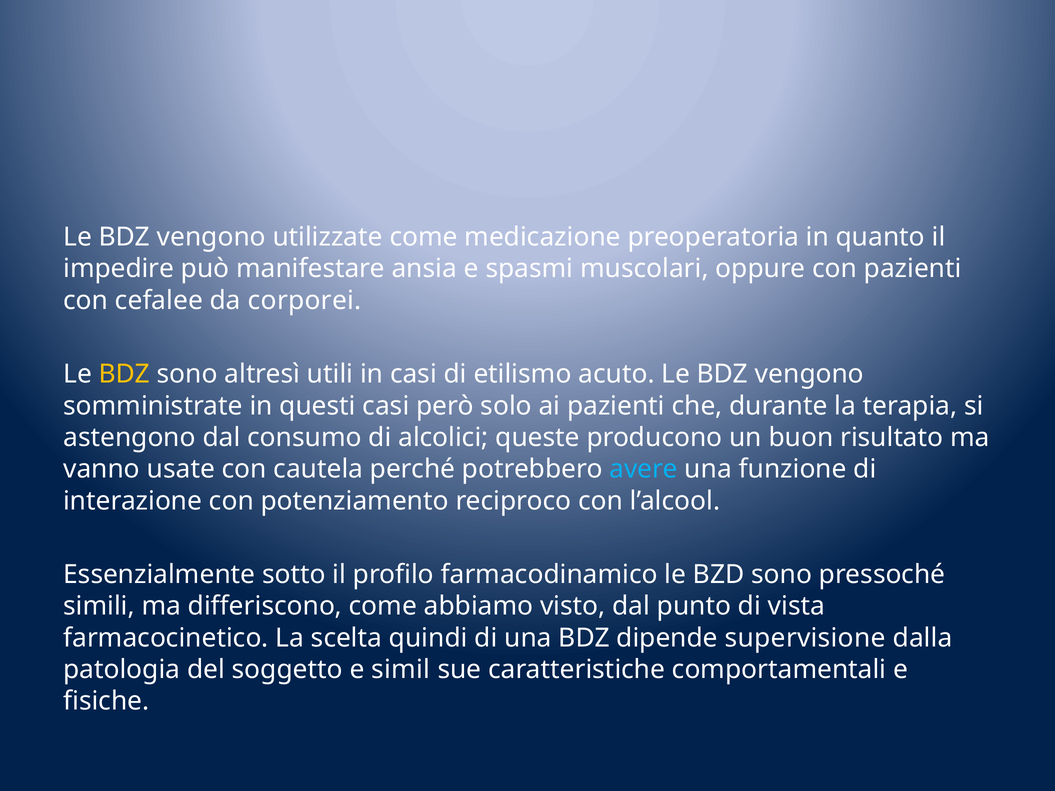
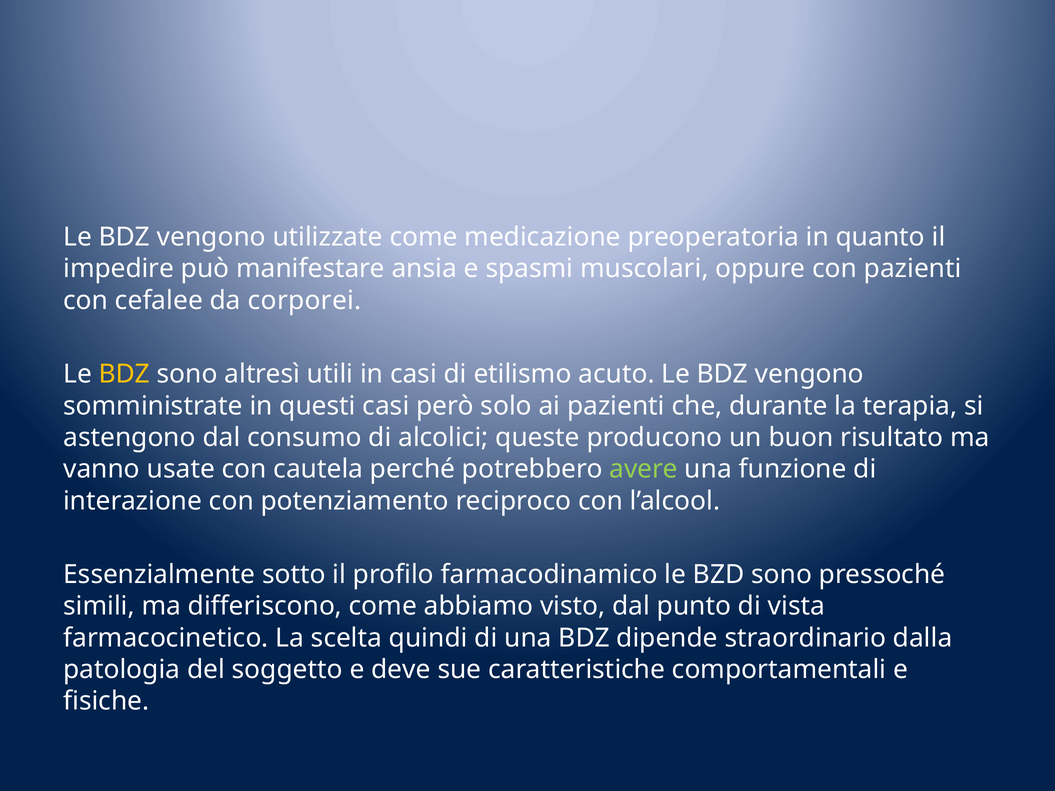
avere colour: light blue -> light green
supervisione: supervisione -> straordinario
simil: simil -> deve
